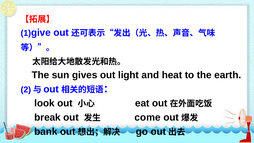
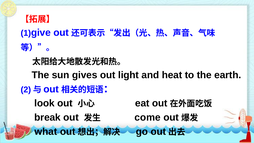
bank: bank -> what
